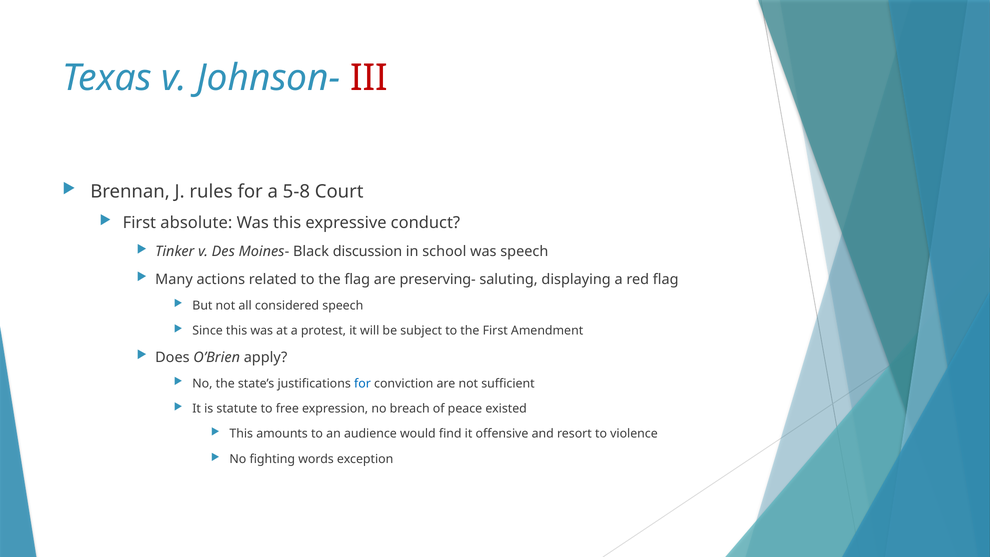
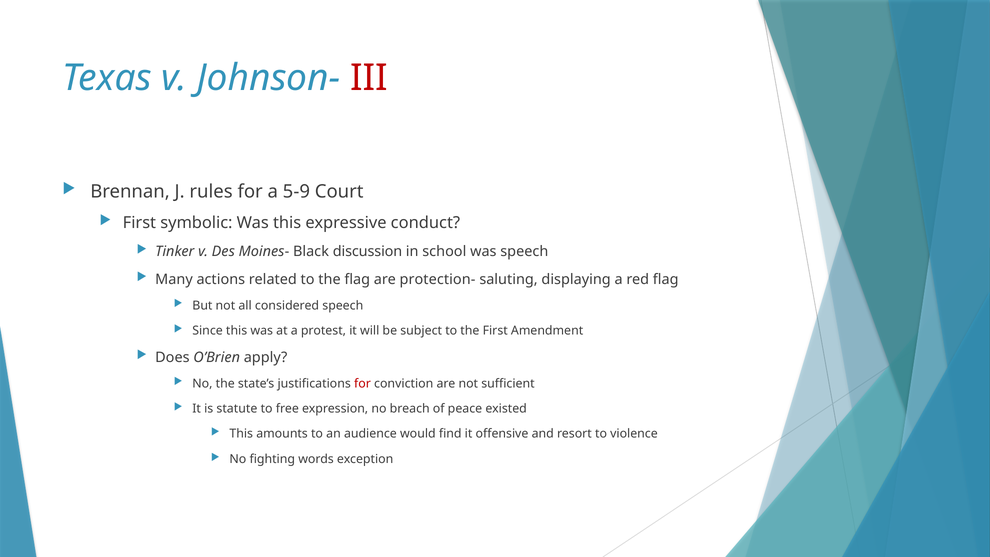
5-8: 5-8 -> 5-9
absolute: absolute -> symbolic
preserving-: preserving- -> protection-
for at (363, 383) colour: blue -> red
